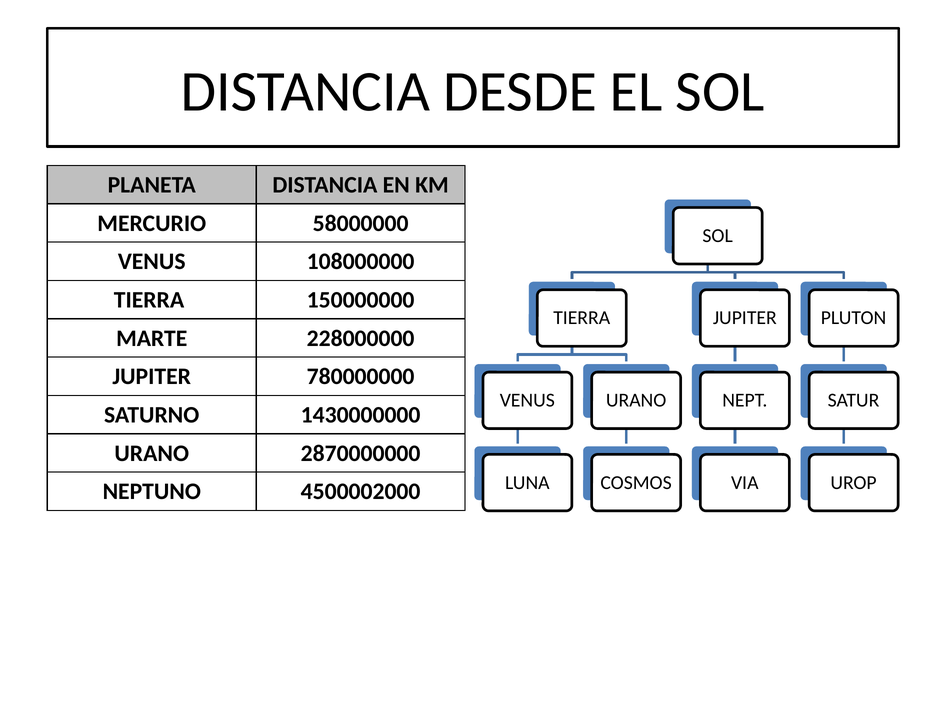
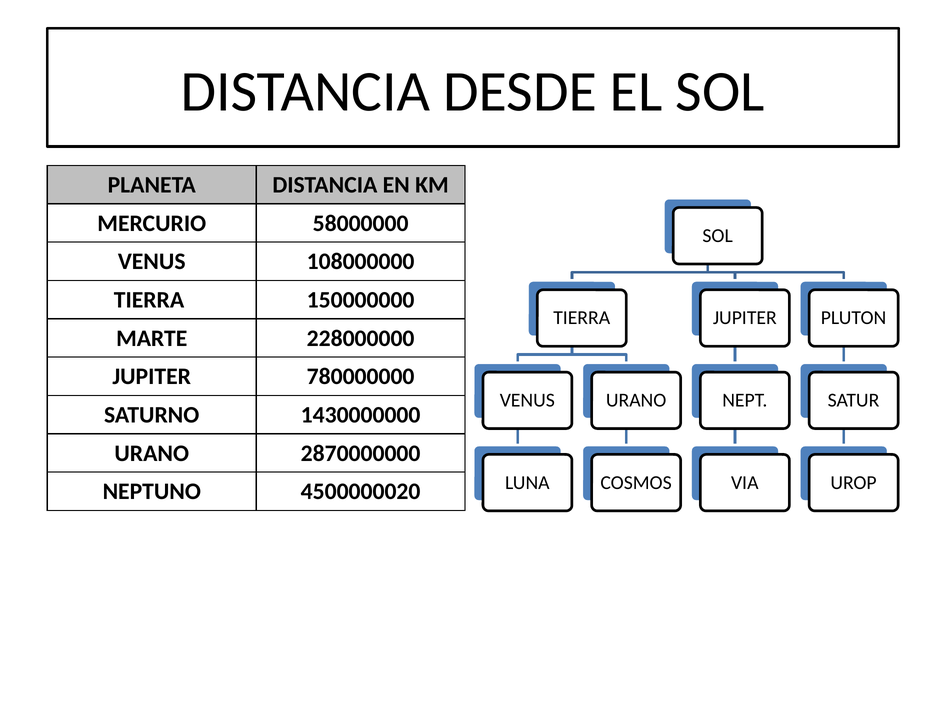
4500002000: 4500002000 -> 4500000020
